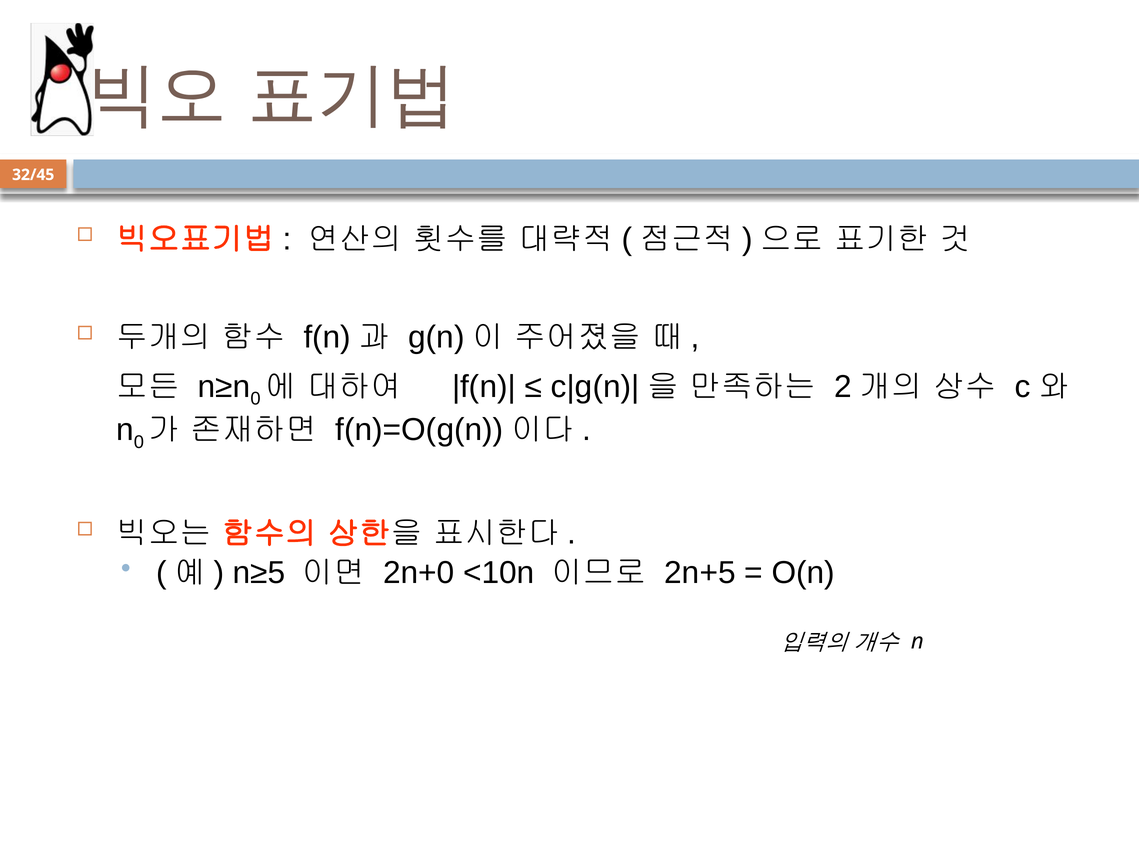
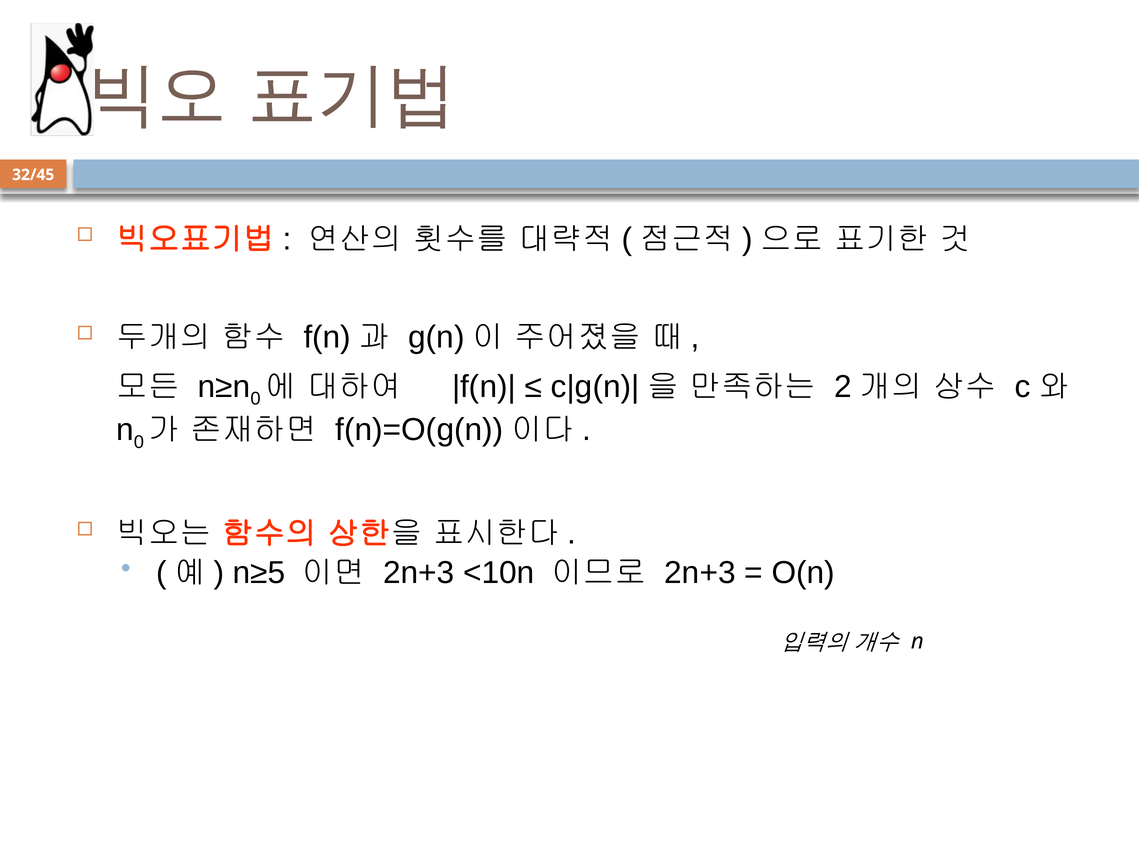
2n+0 at (419, 572): 2n+0 -> 2n+3
2n+5 at (700, 572): 2n+5 -> 2n+3
